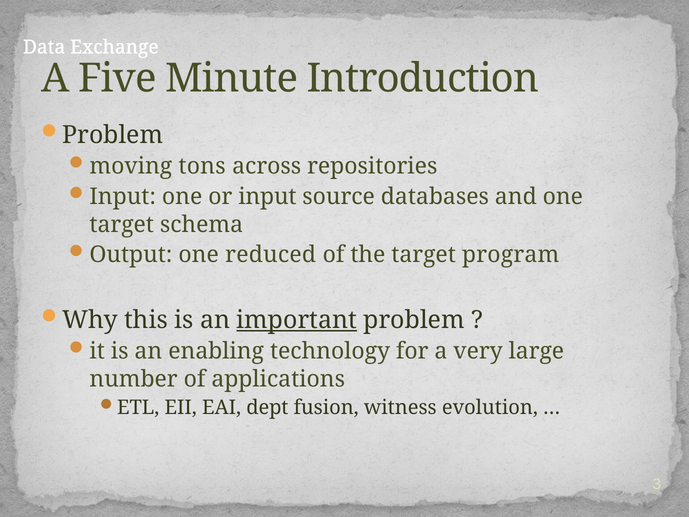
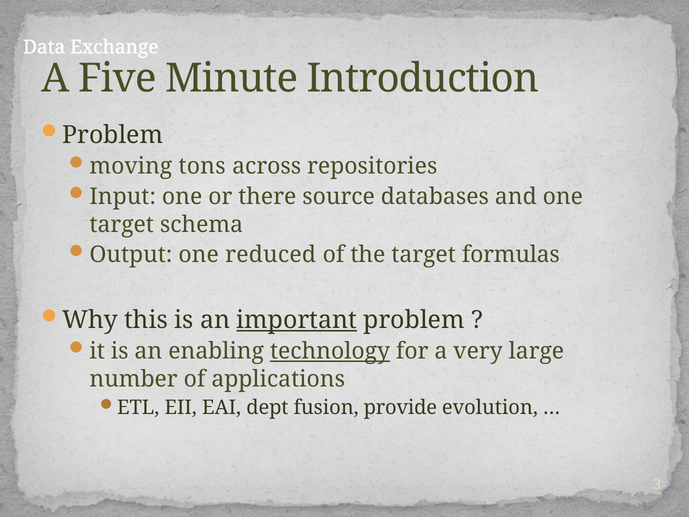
or input: input -> there
program: program -> formulas
technology underline: none -> present
witness: witness -> provide
